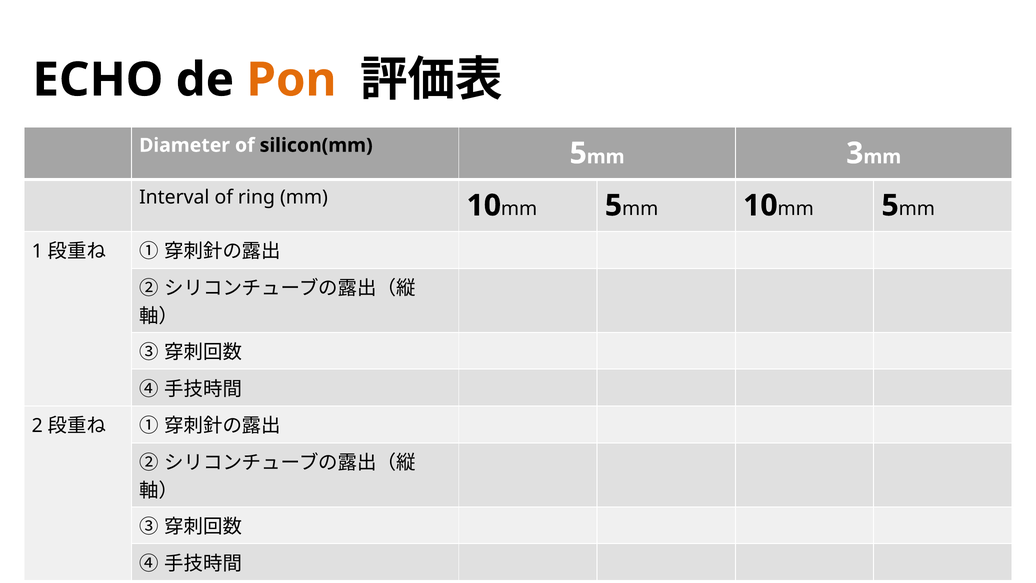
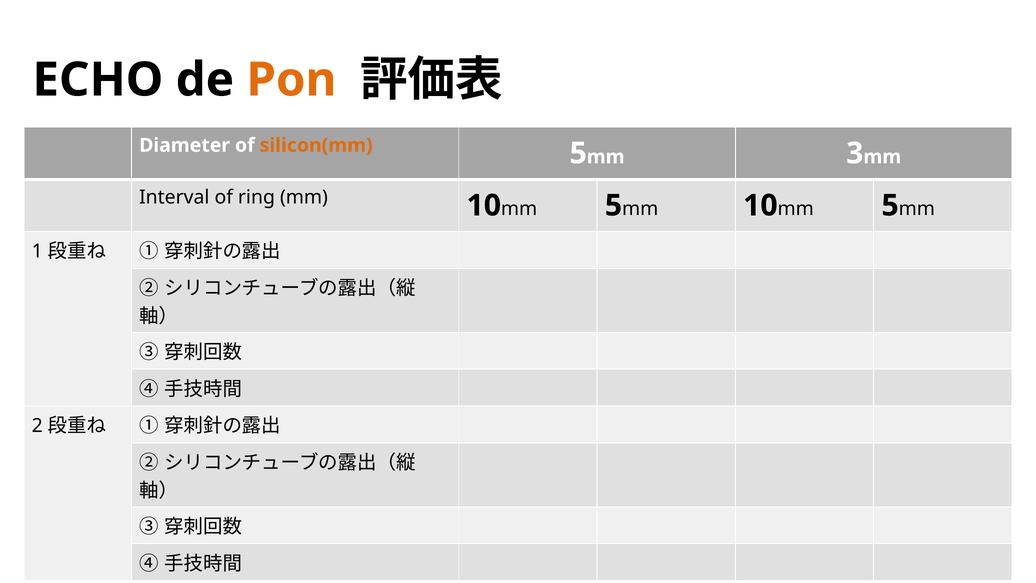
silicon(mm colour: black -> orange
